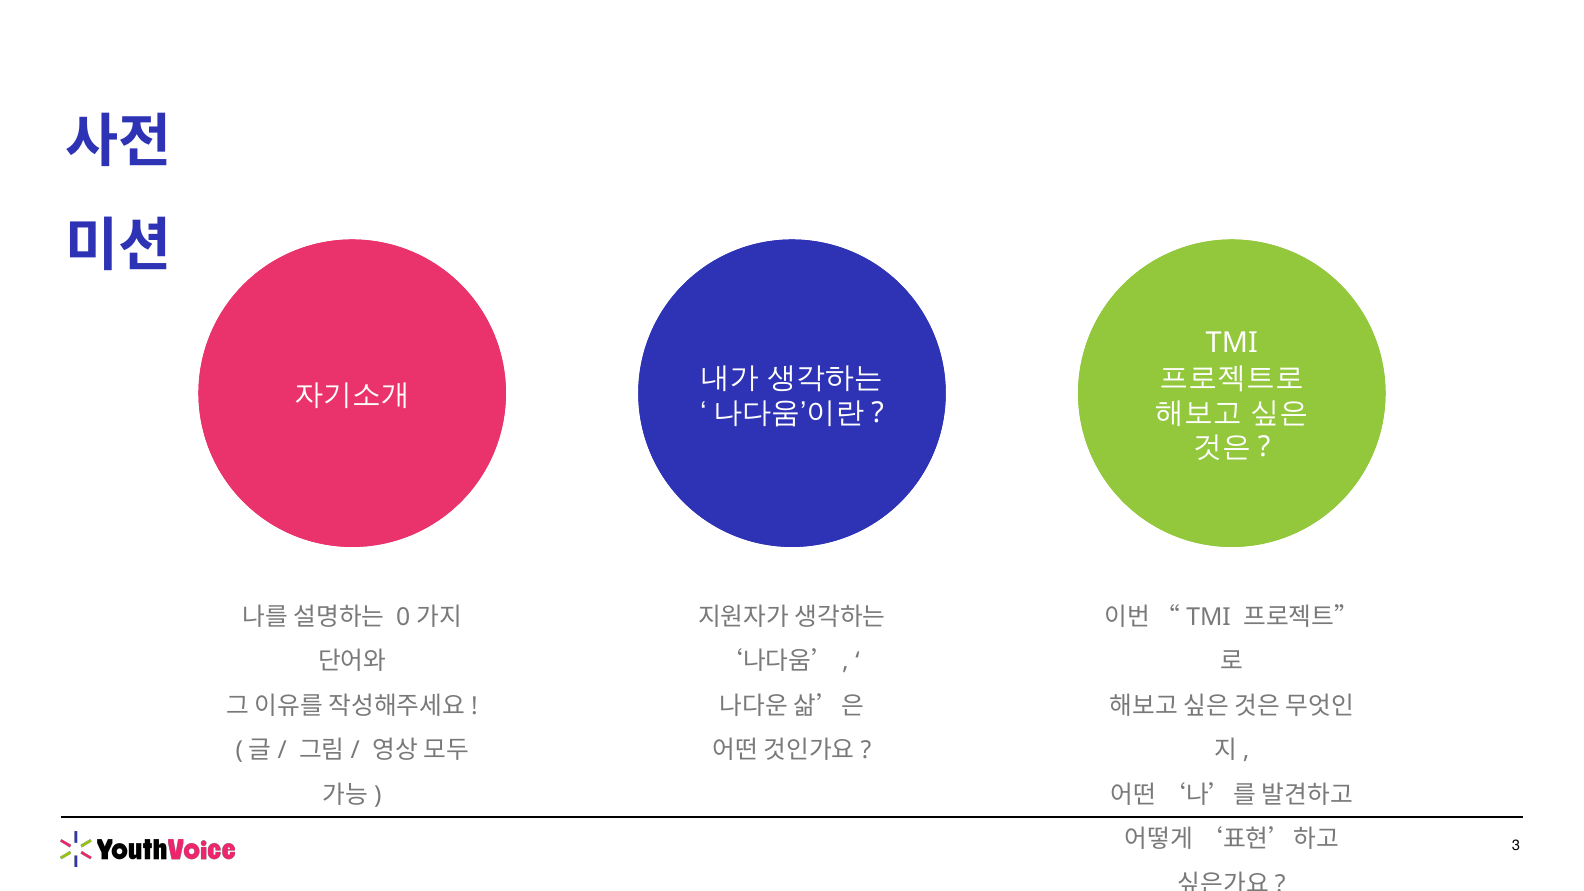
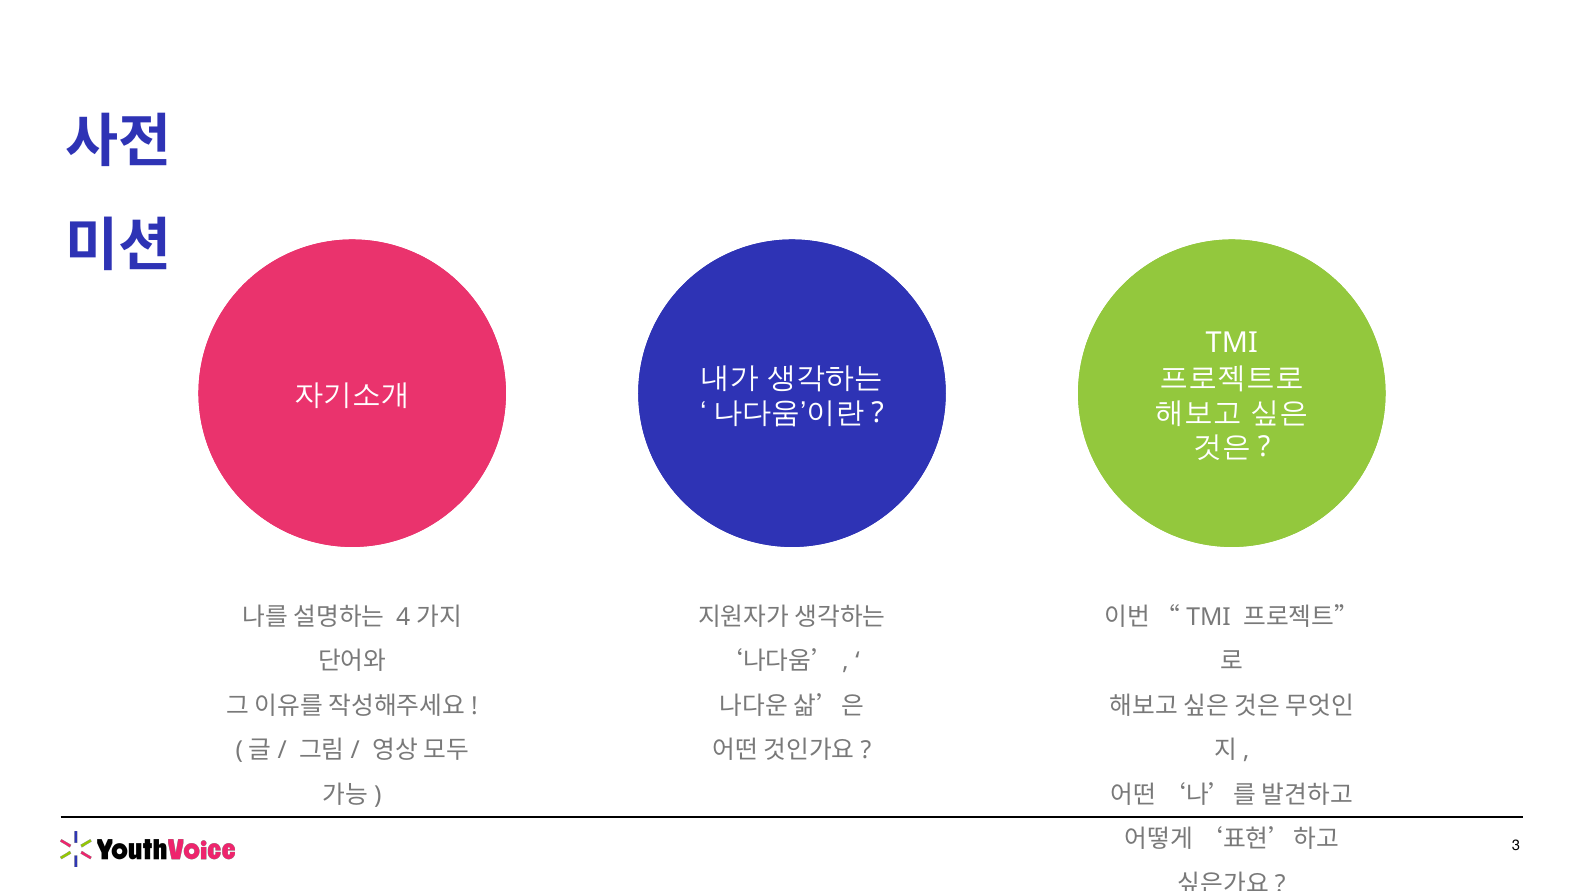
0: 0 -> 4
